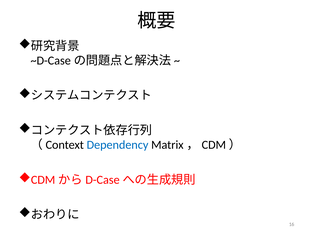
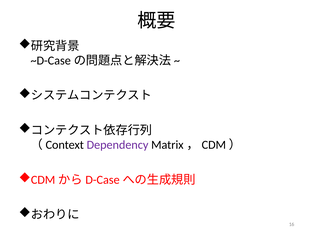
Dependency colour: blue -> purple
